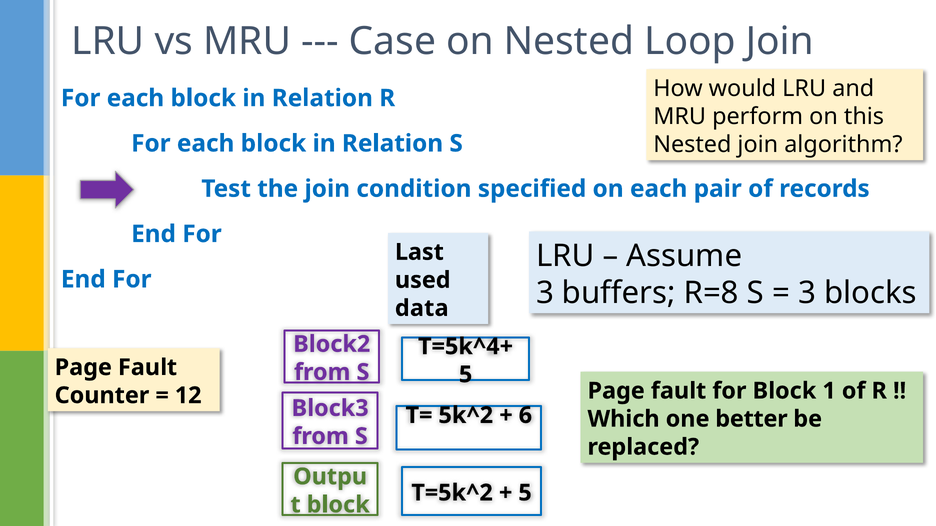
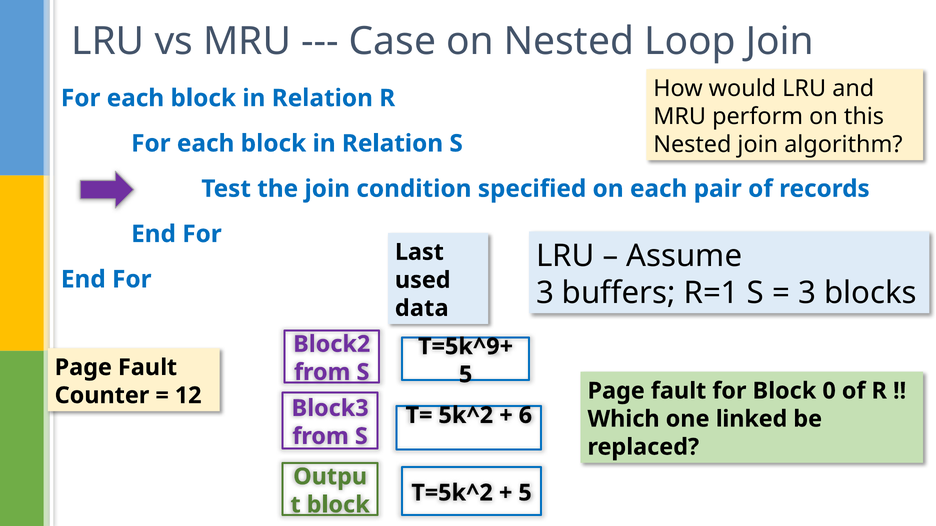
R=8: R=8 -> R=1
T=5k^4+: T=5k^4+ -> T=5k^9+
1: 1 -> 0
better: better -> linked
